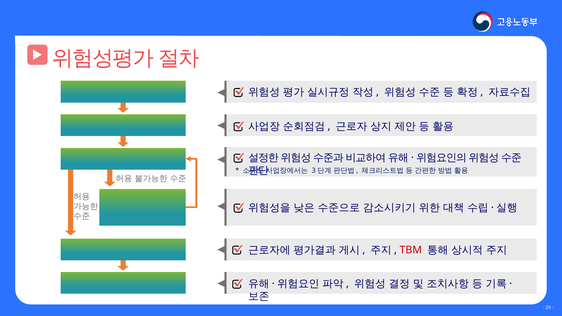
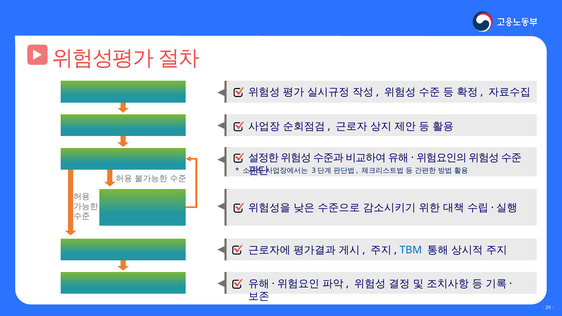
TBM colour: red -> blue
